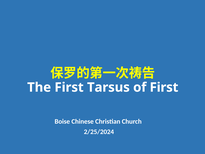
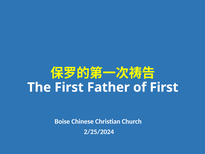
Tarsus: Tarsus -> Father
